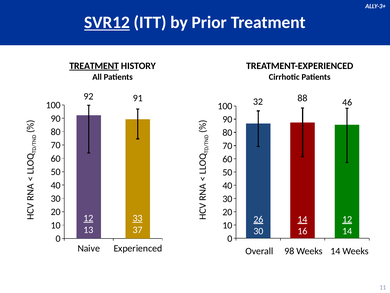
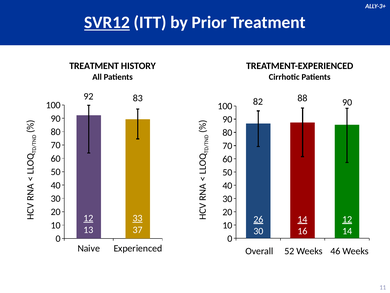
TREATMENT at (94, 66) underline: present -> none
91: 91 -> 83
32: 32 -> 82
88 46: 46 -> 90
98: 98 -> 52
Weeks 14: 14 -> 46
